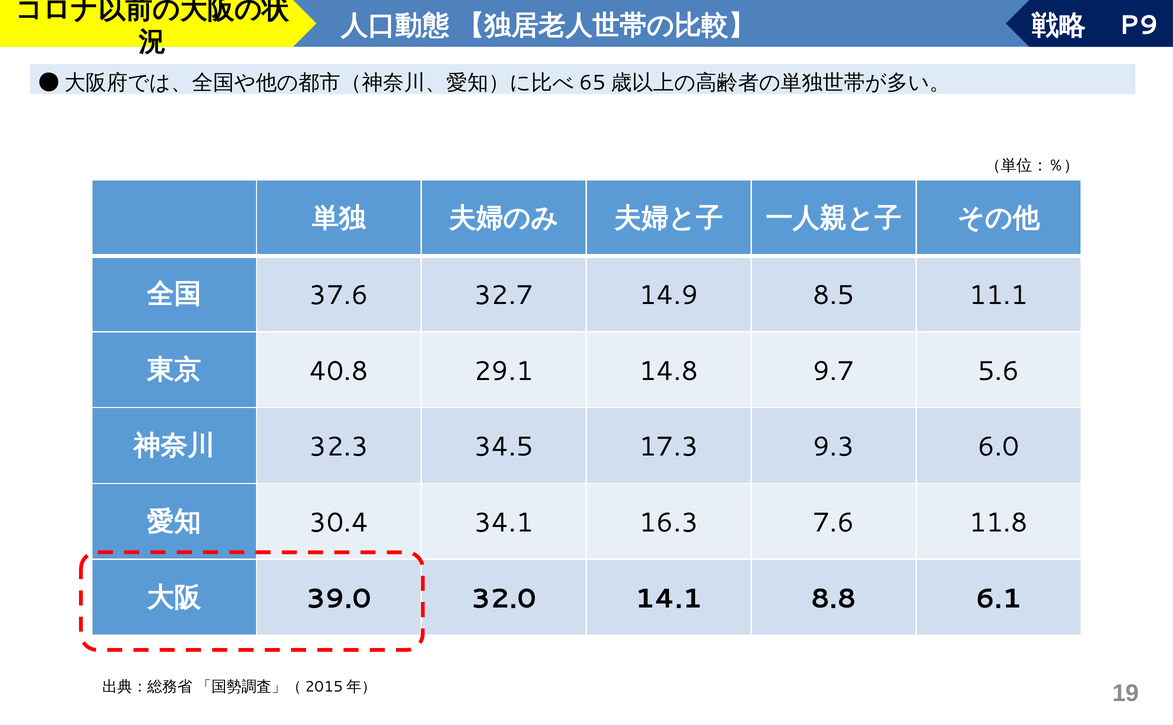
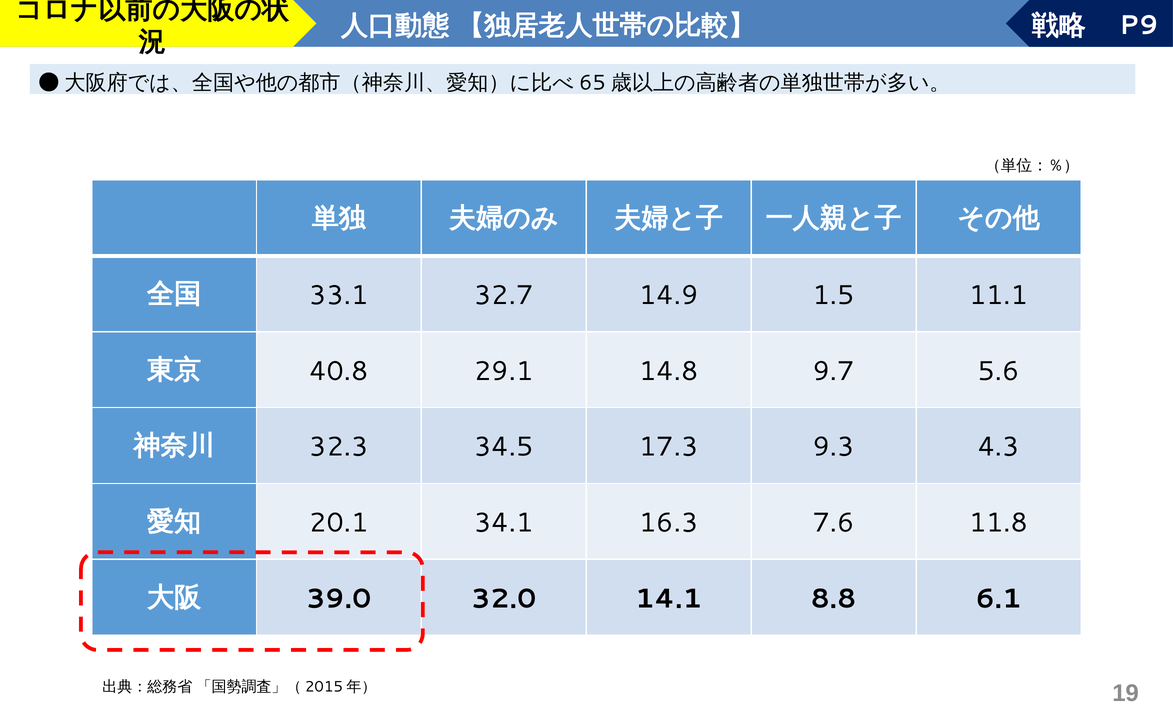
37.6: 37.6 -> 33.1
8.5: 8.5 -> 1.5
6.0: 6.0 -> 4.3
30.4: 30.4 -> 20.1
